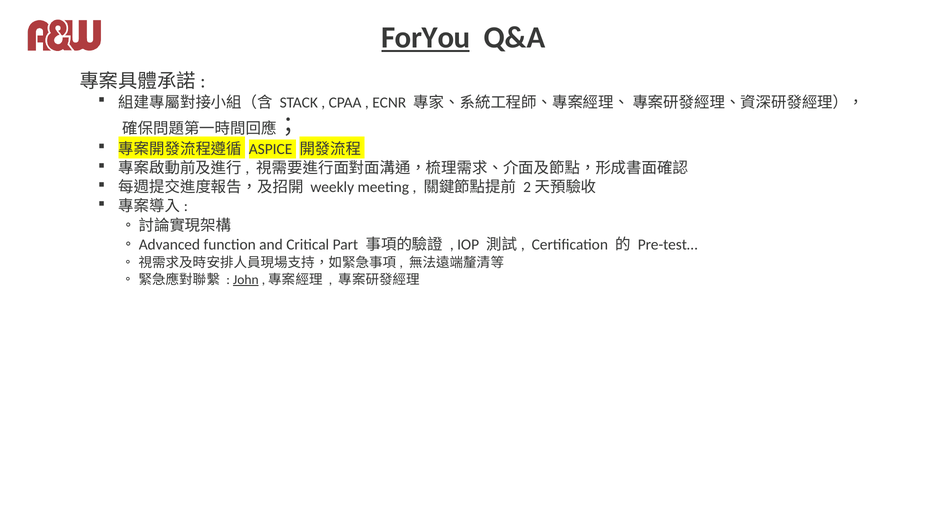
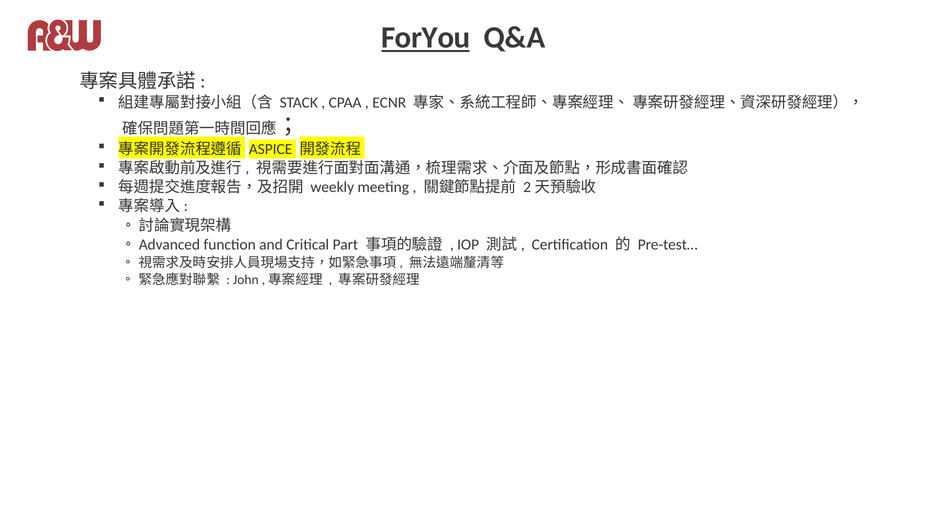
John underline: present -> none
